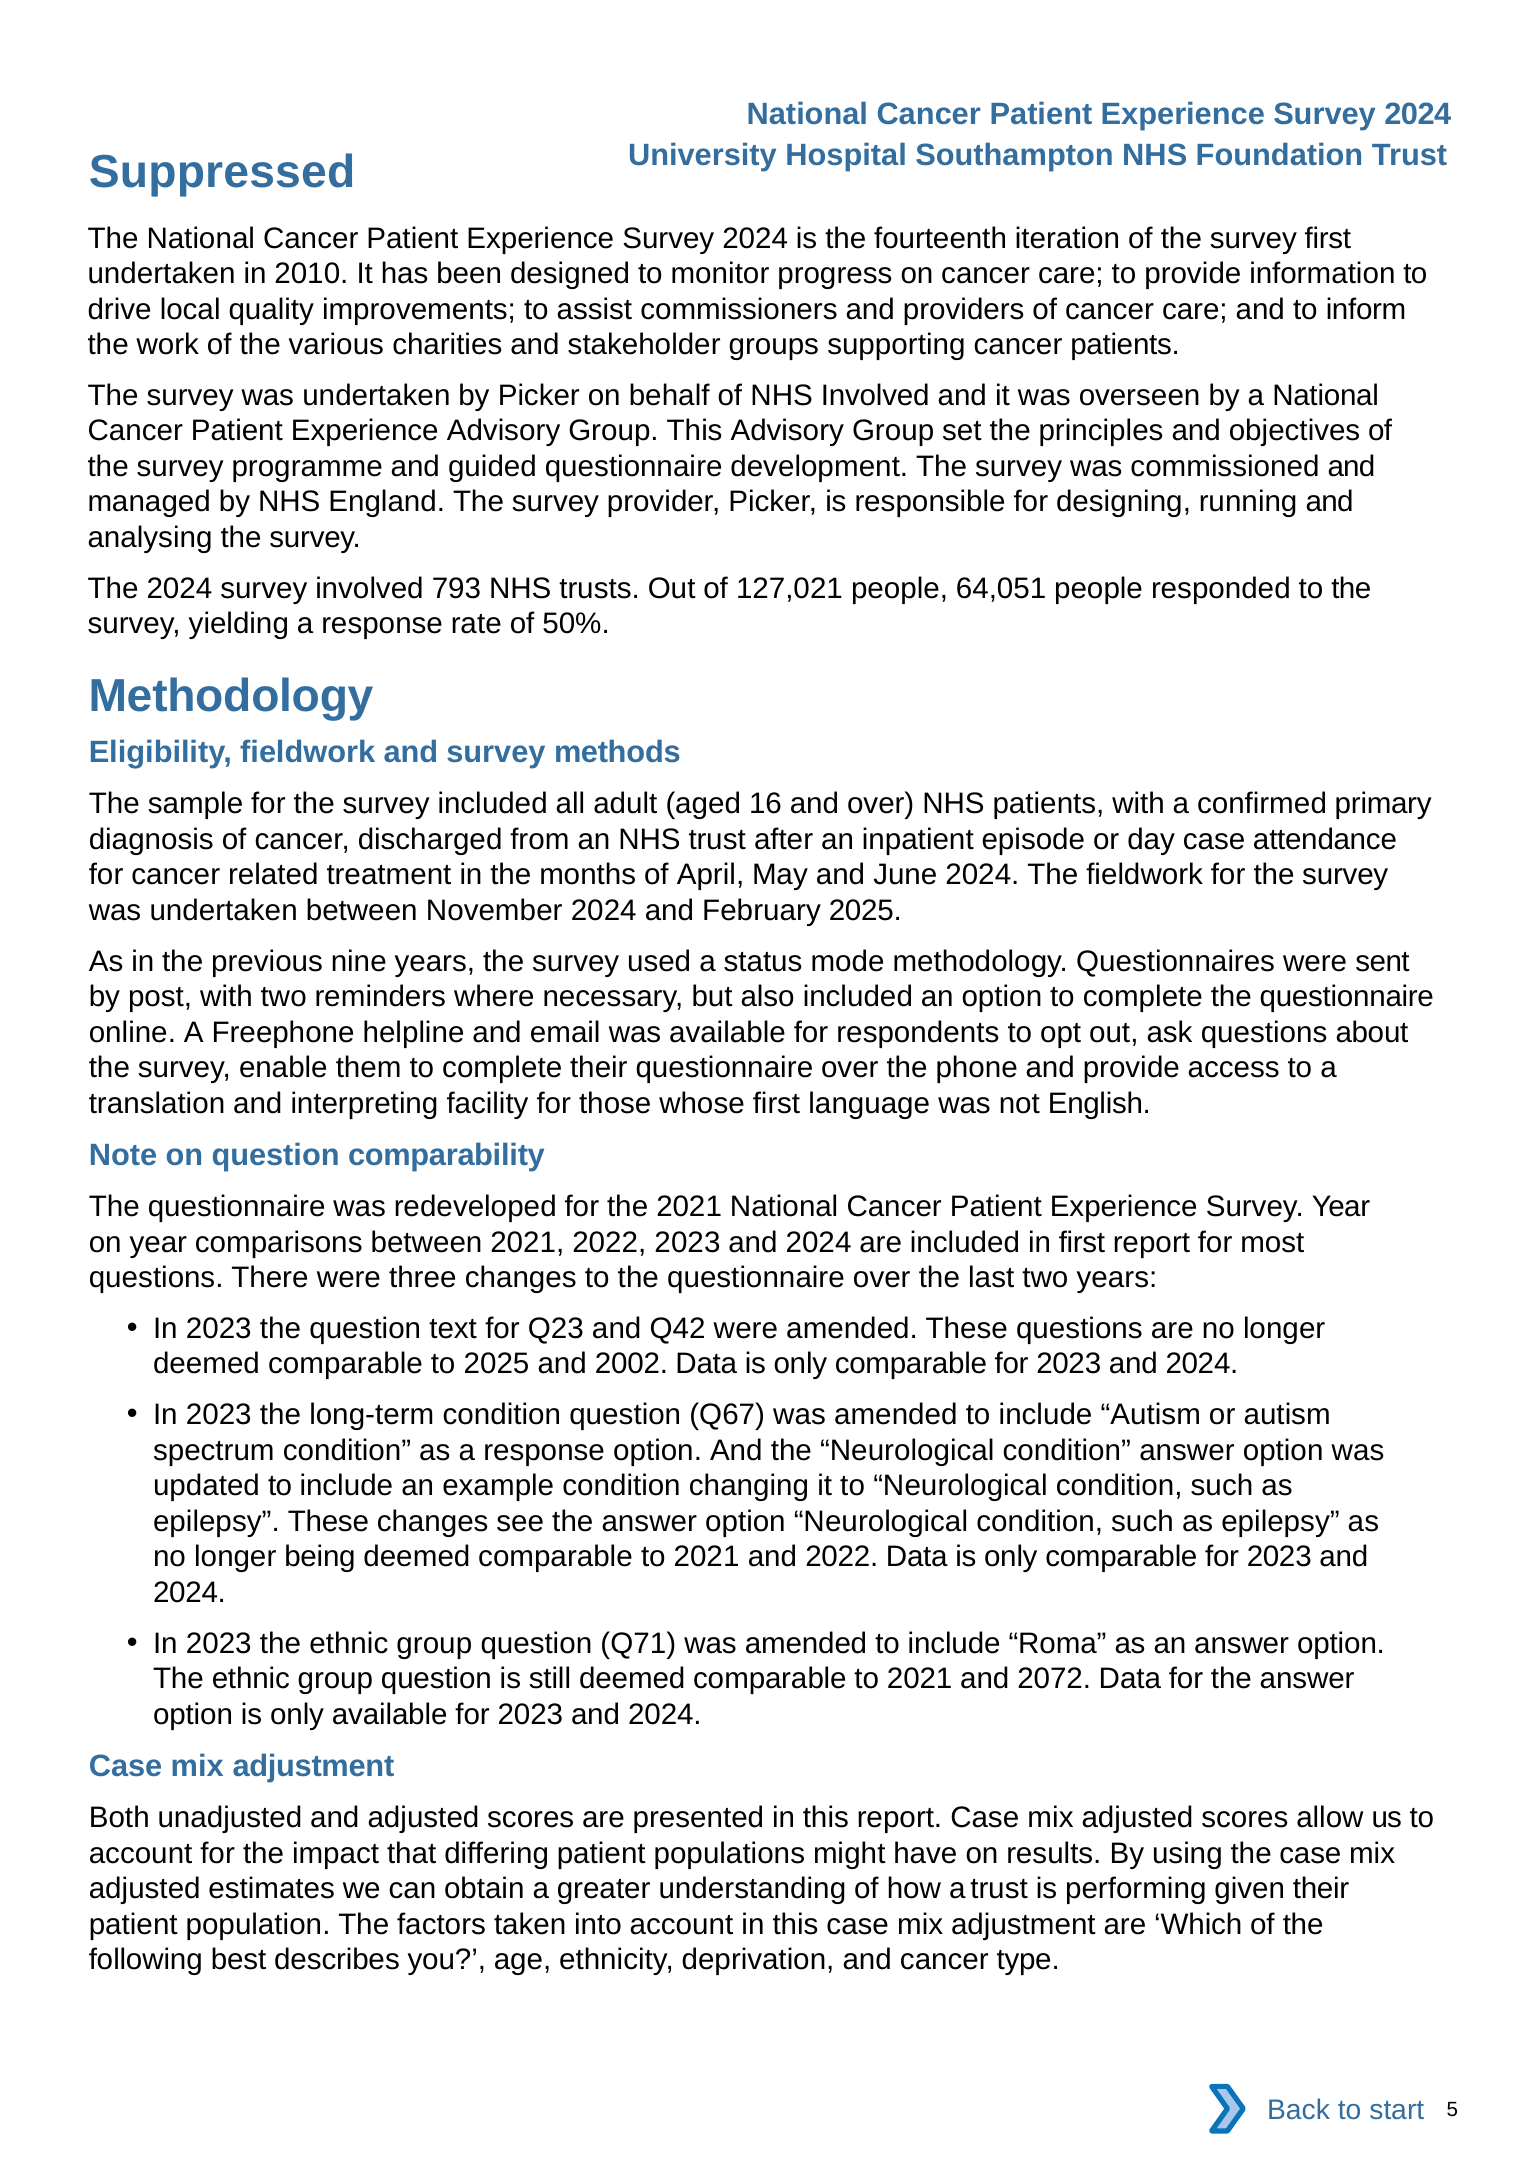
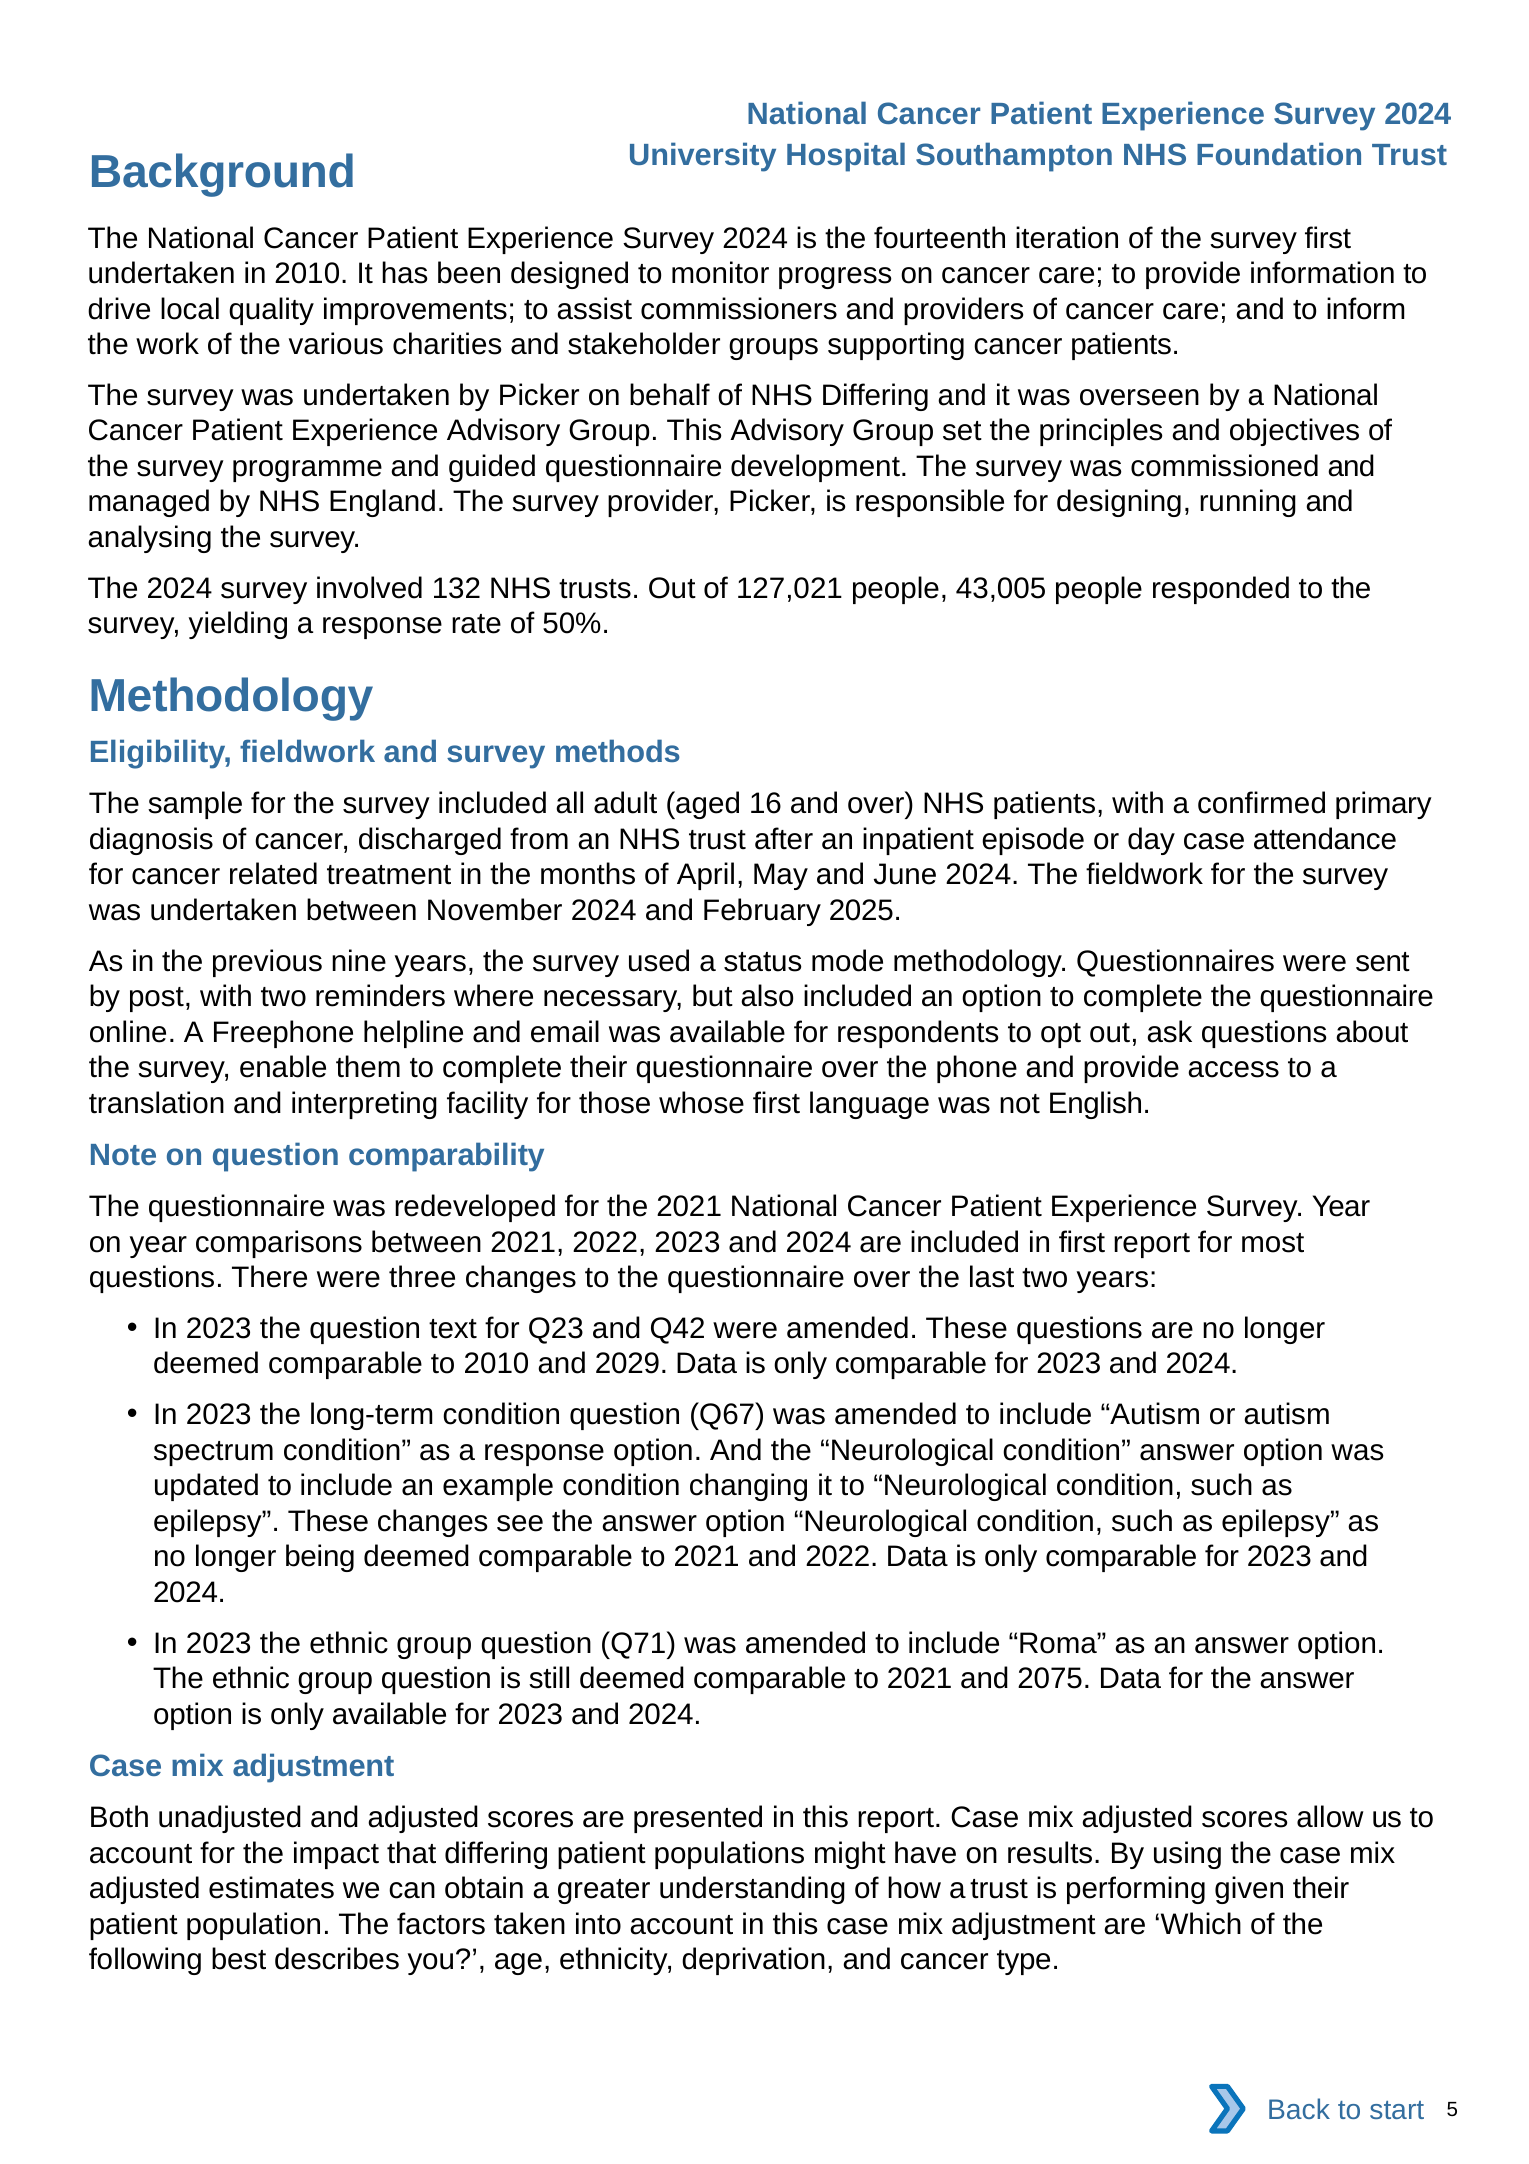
Suppressed: Suppressed -> Background
NHS Involved: Involved -> Differing
793: 793 -> 132
64,051: 64,051 -> 43,005
to 2025: 2025 -> 2010
2002: 2002 -> 2029
2072: 2072 -> 2075
